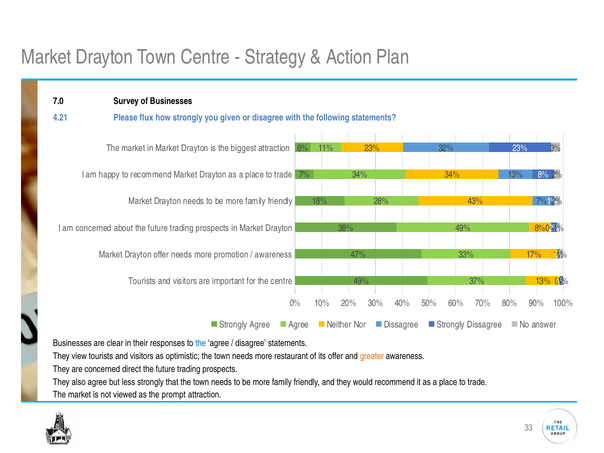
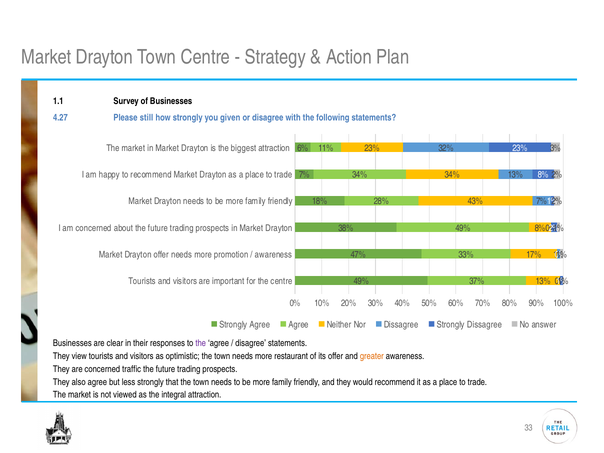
7.0: 7.0 -> 1.1
4.21: 4.21 -> 4.27
flux: flux -> still
the at (201, 343) colour: blue -> purple
direct: direct -> traffic
prompt: prompt -> integral
